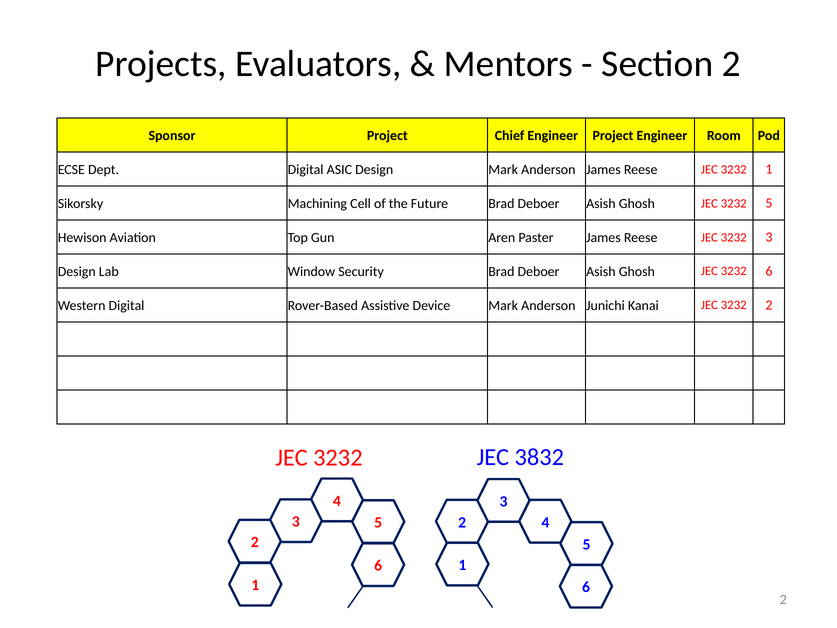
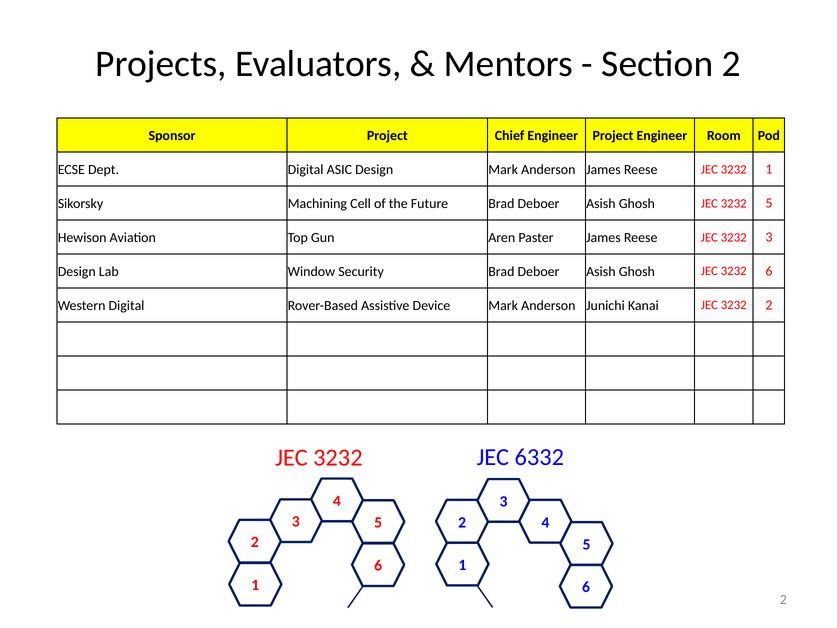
3832: 3832 -> 6332
